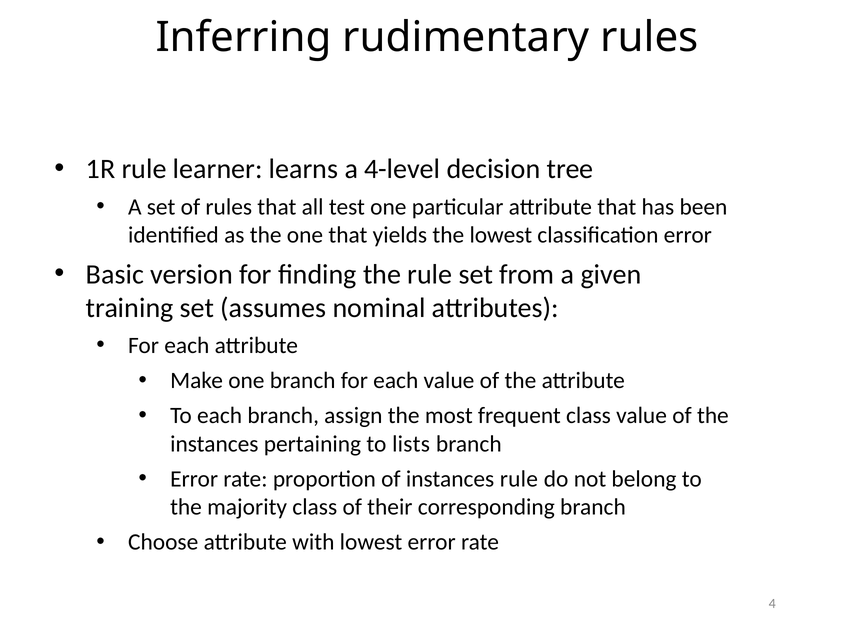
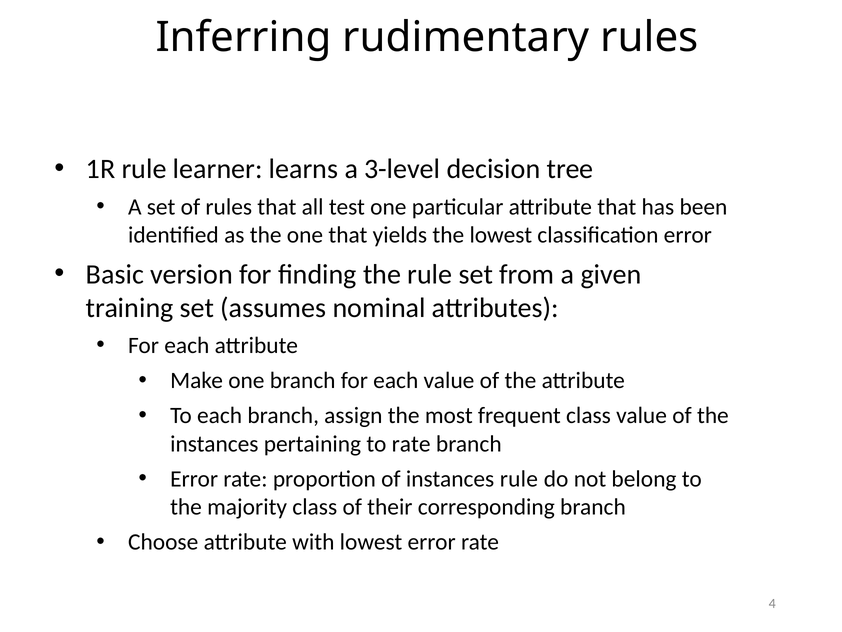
4-level: 4-level -> 3-level
to lists: lists -> rate
